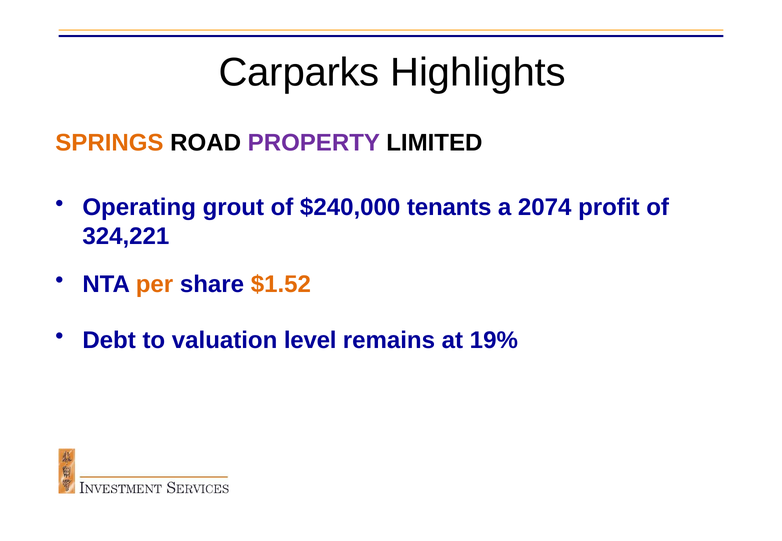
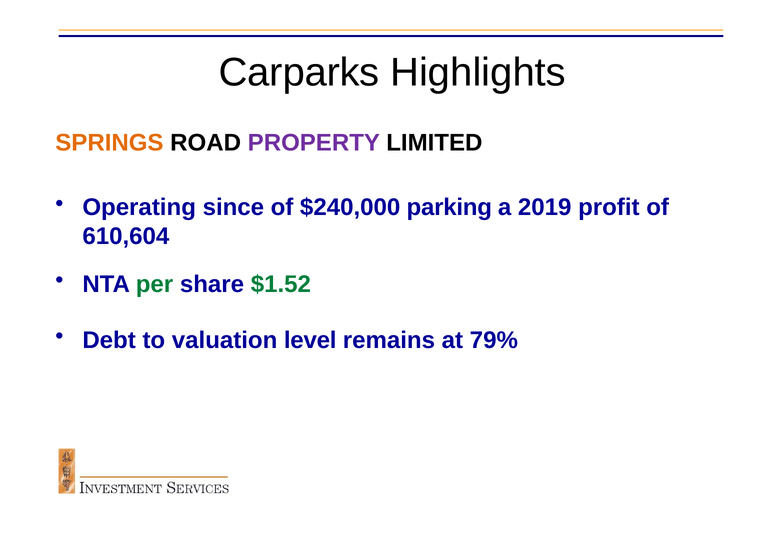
grout: grout -> since
tenants: tenants -> parking
2074: 2074 -> 2019
324,221: 324,221 -> 610,604
per colour: orange -> green
$1.52 colour: orange -> green
19%: 19% -> 79%
